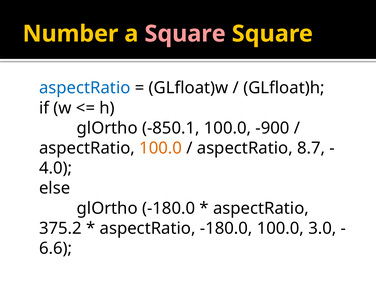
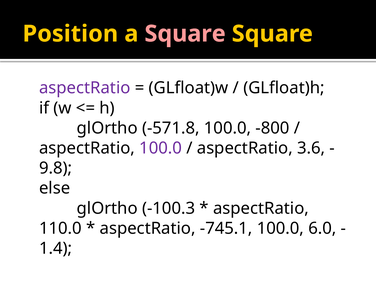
Number: Number -> Position
aspectRatio at (85, 88) colour: blue -> purple
-850.1: -850.1 -> -571.8
-900: -900 -> -800
100.0 at (161, 148) colour: orange -> purple
8.7: 8.7 -> 3.6
4.0: 4.0 -> 9.8
glOrtho -180.0: -180.0 -> -100.3
375.2: 375.2 -> 110.0
aspectRatio -180.0: -180.0 -> -745.1
3.0: 3.0 -> 6.0
6.6: 6.6 -> 1.4
